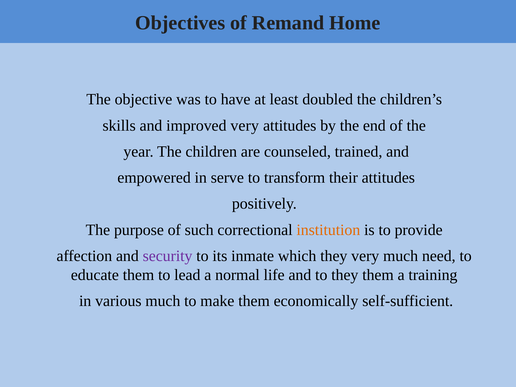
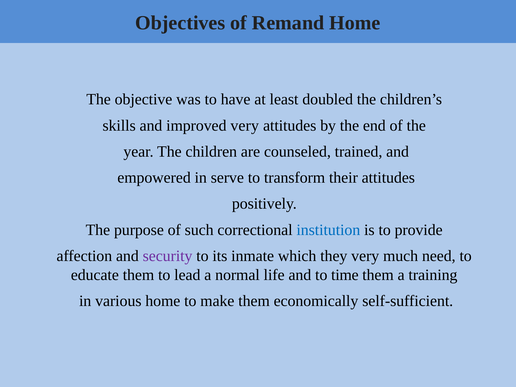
institution colour: orange -> blue
to they: they -> time
various much: much -> home
